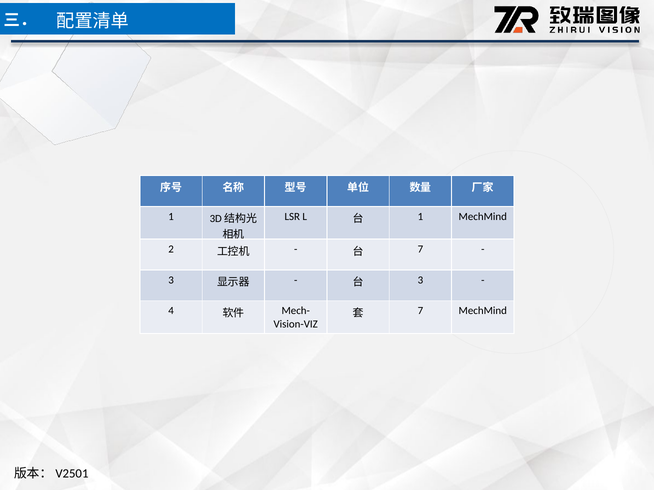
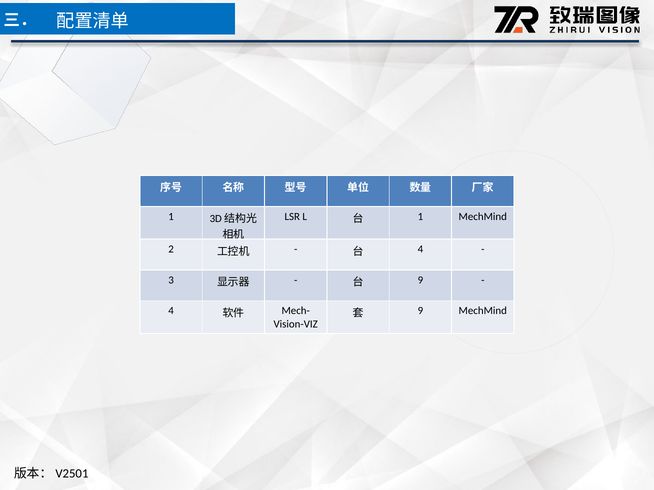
7 at (420, 249): 7 -> 4
3 at (420, 280): 3 -> 9
7 at (420, 311): 7 -> 9
